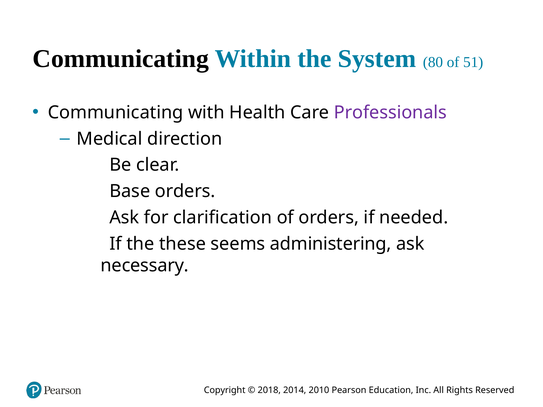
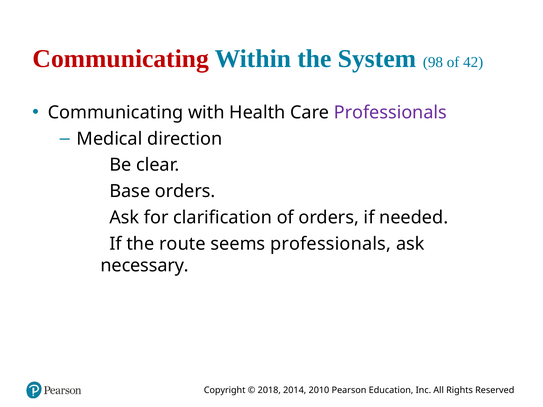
Communicating at (121, 59) colour: black -> red
80: 80 -> 98
51: 51 -> 42
these: these -> route
seems administering: administering -> professionals
